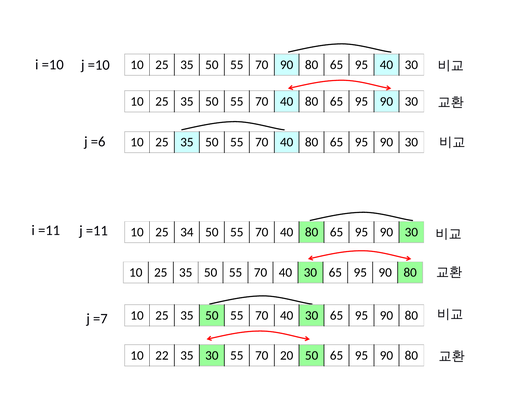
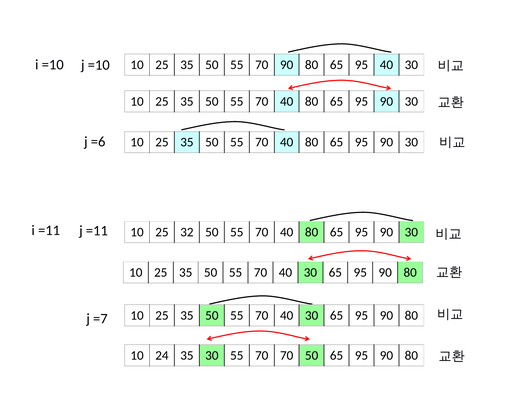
34: 34 -> 32
22: 22 -> 24
70 20: 20 -> 70
